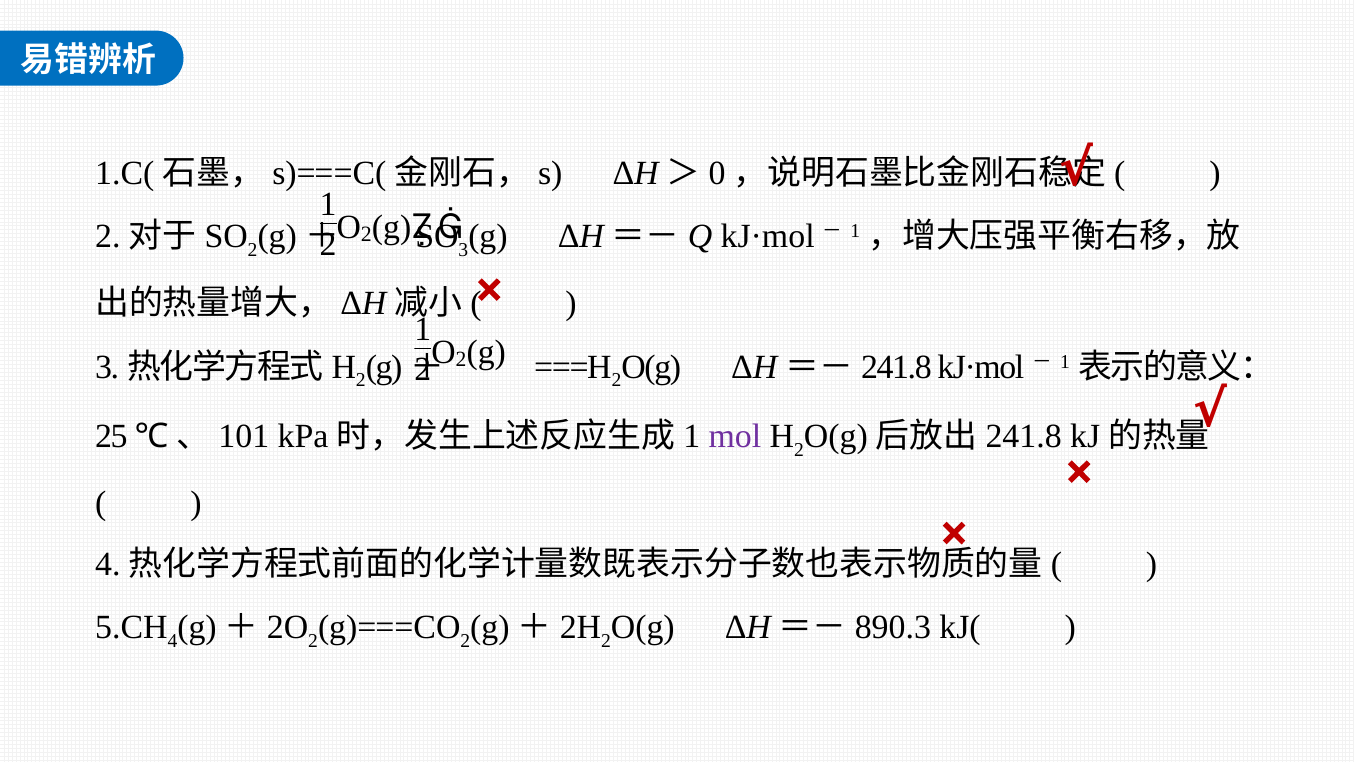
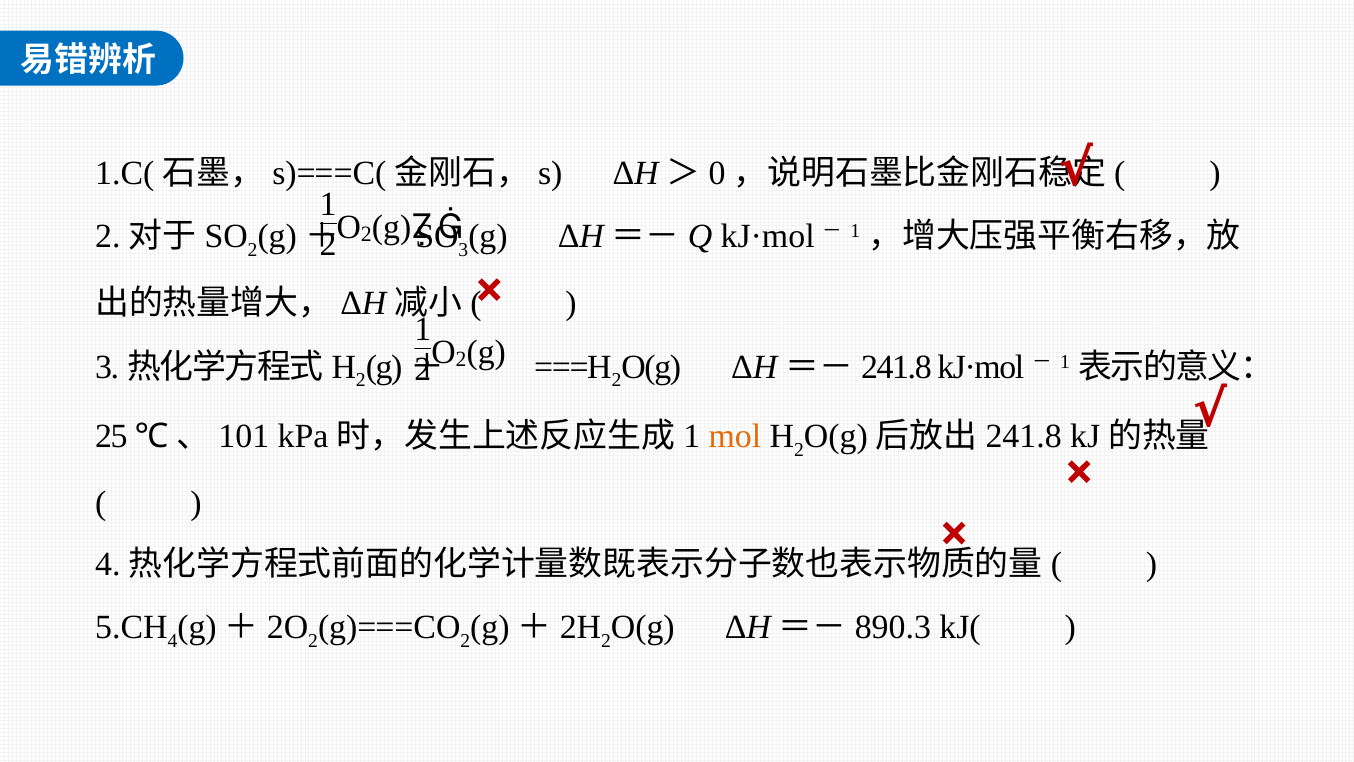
mol colour: purple -> orange
